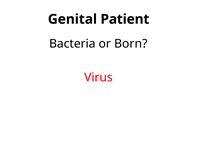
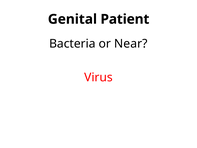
Born: Born -> Near
